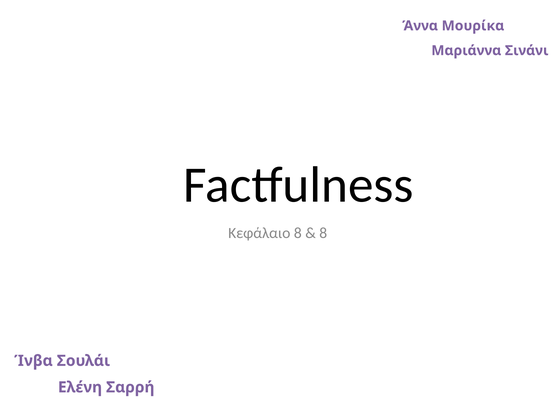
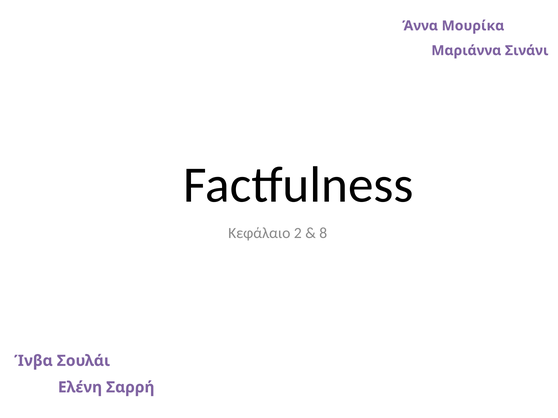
Κεφάλαιο 8: 8 -> 2
